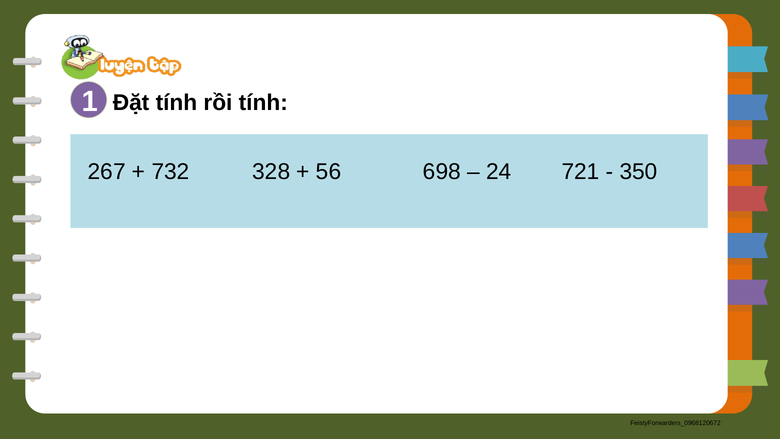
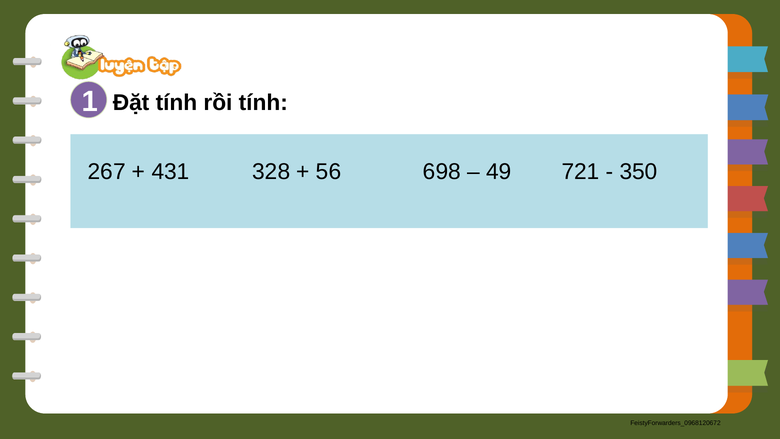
732: 732 -> 431
24: 24 -> 49
